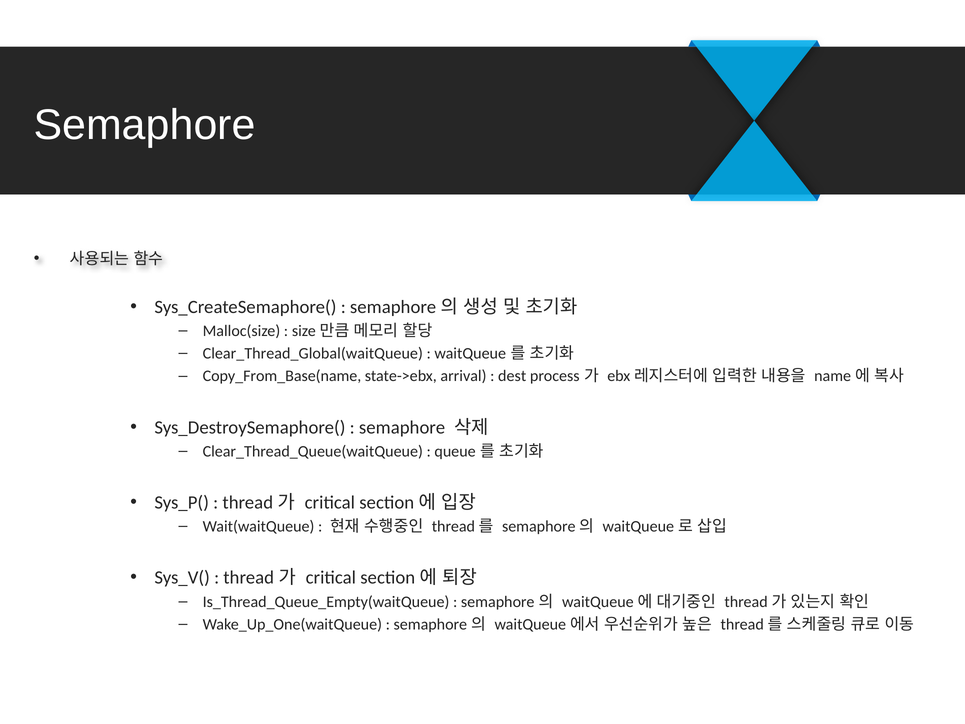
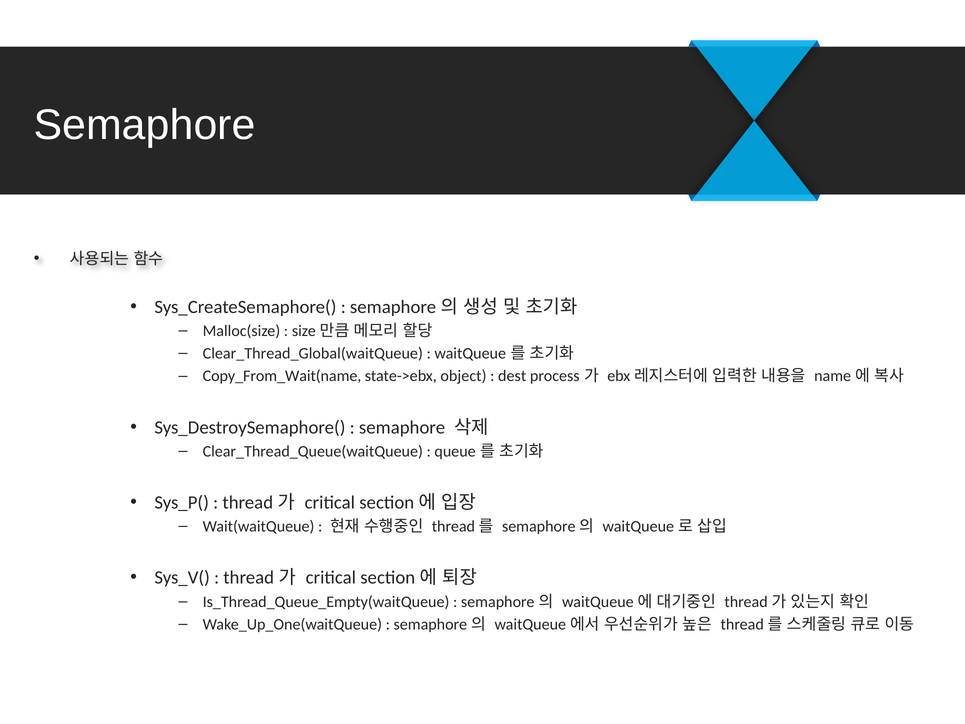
Copy_From_Base(name: Copy_From_Base(name -> Copy_From_Wait(name
arrival: arrival -> object
